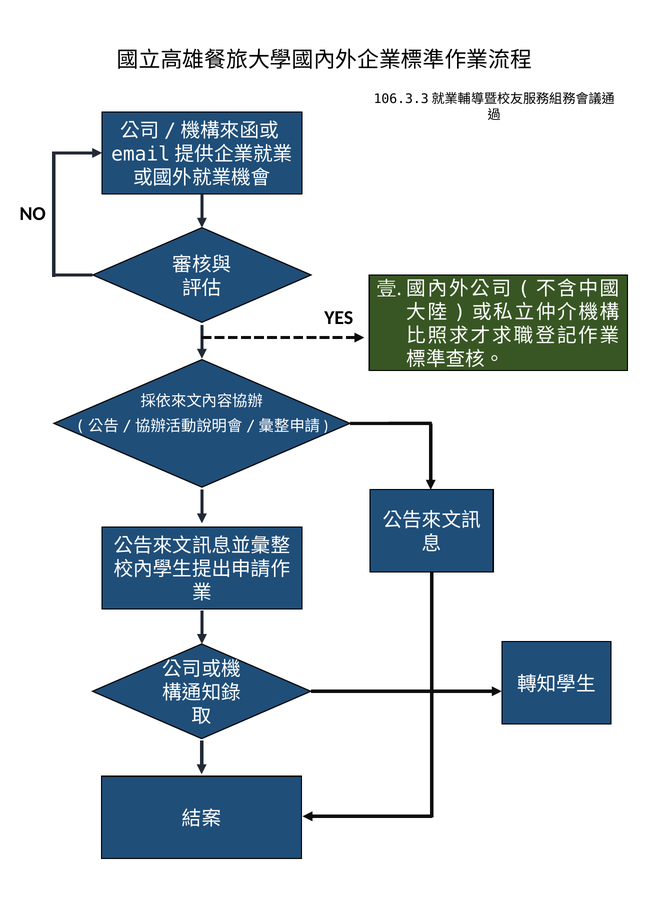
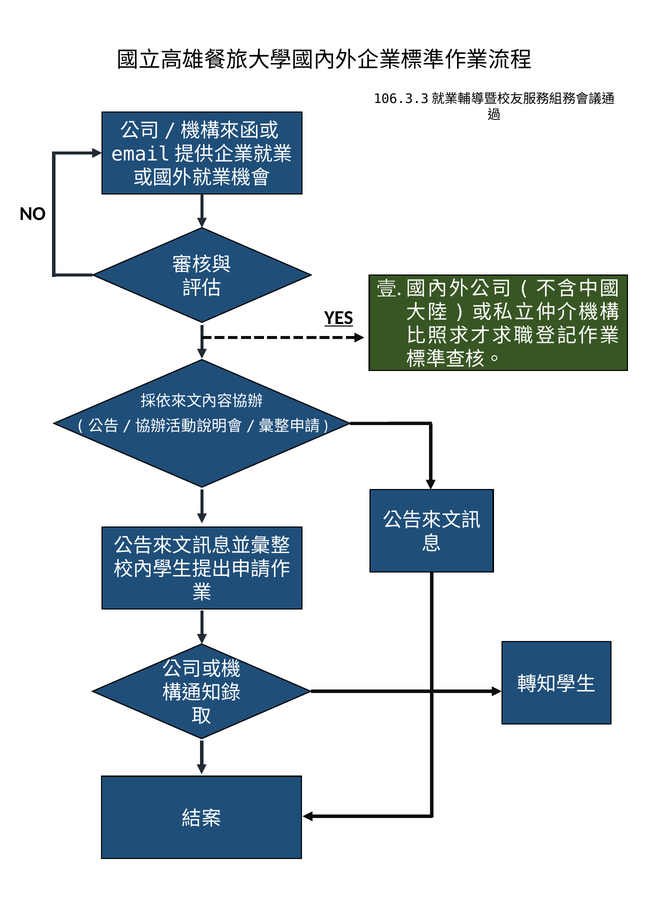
YES underline: none -> present
